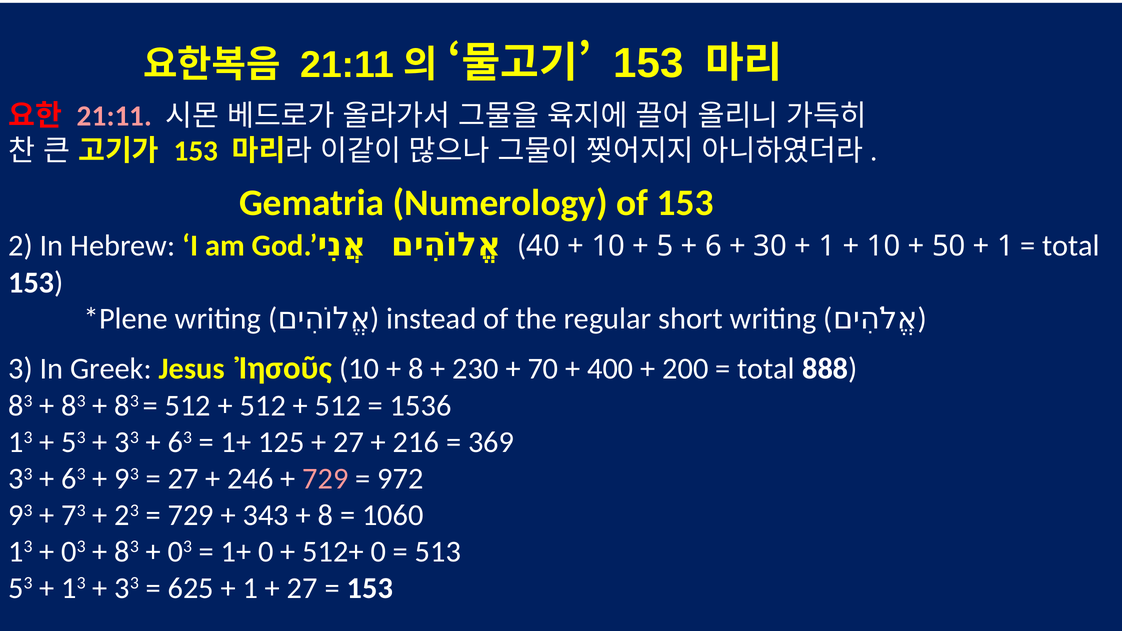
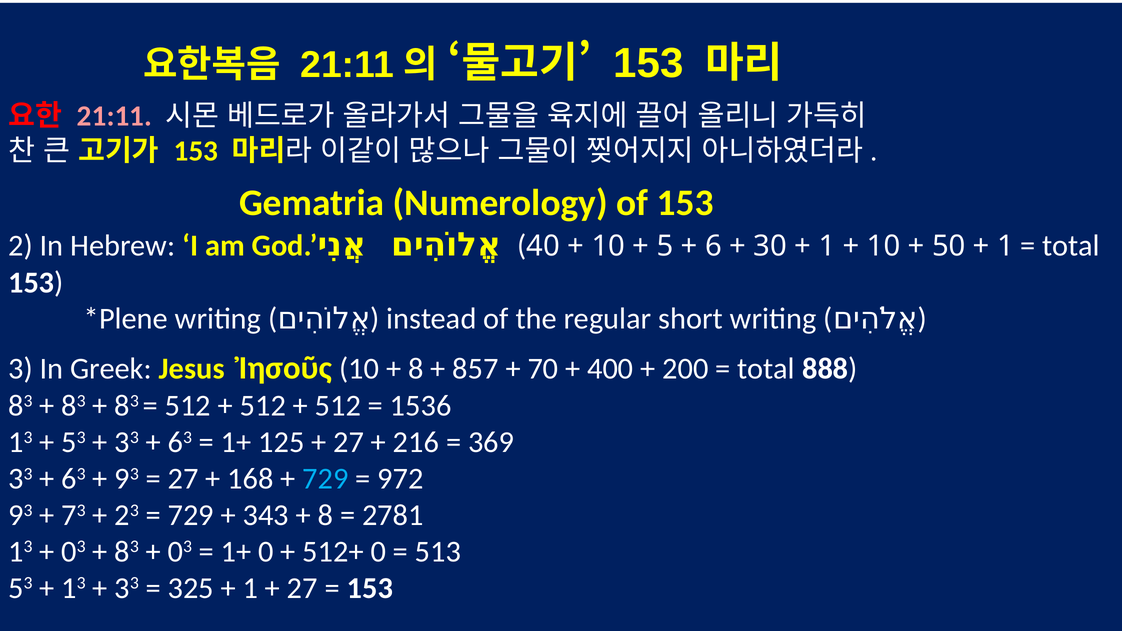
230: 230 -> 857
246: 246 -> 168
729 at (325, 479) colour: pink -> light blue
1060: 1060 -> 2781
625: 625 -> 325
